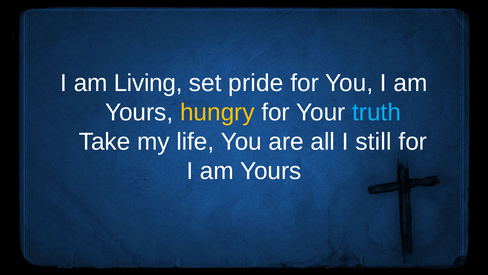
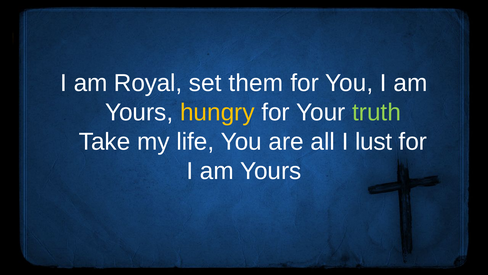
Living: Living -> Royal
pride: pride -> them
truth colour: light blue -> light green
still: still -> lust
